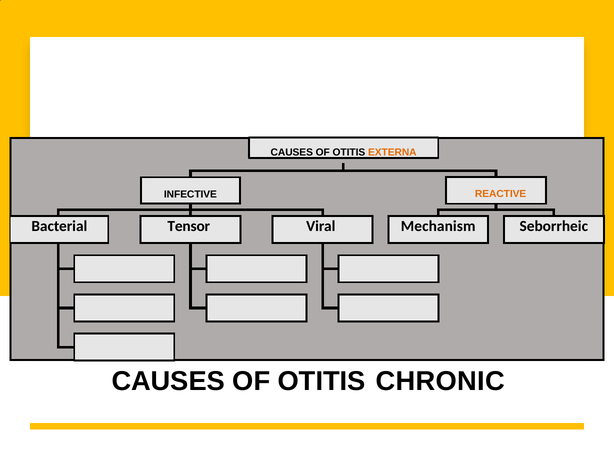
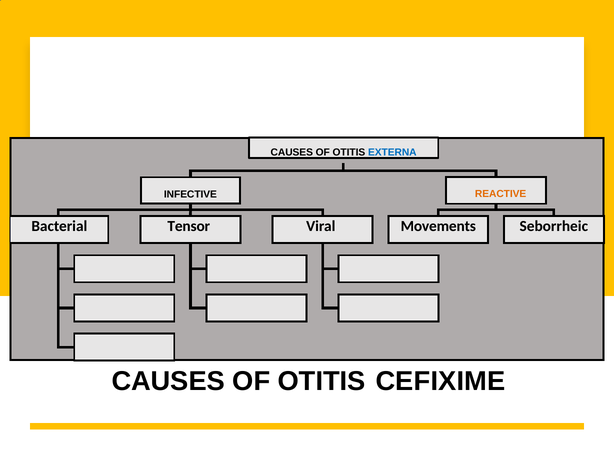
EXTERNA colour: orange -> blue
Mechanism: Mechanism -> Movements
CHRONIC: CHRONIC -> CEFIXIME
